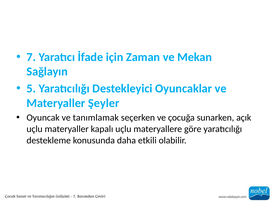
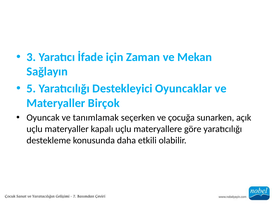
7: 7 -> 3
Şeyler: Şeyler -> Birçok
